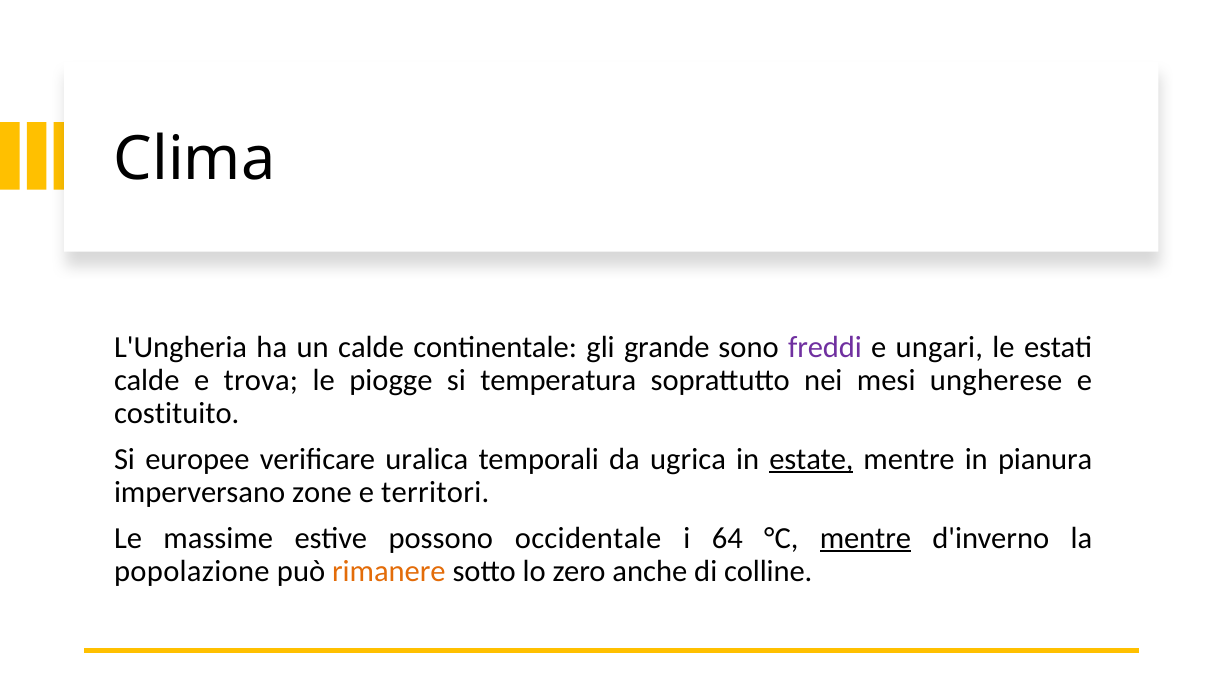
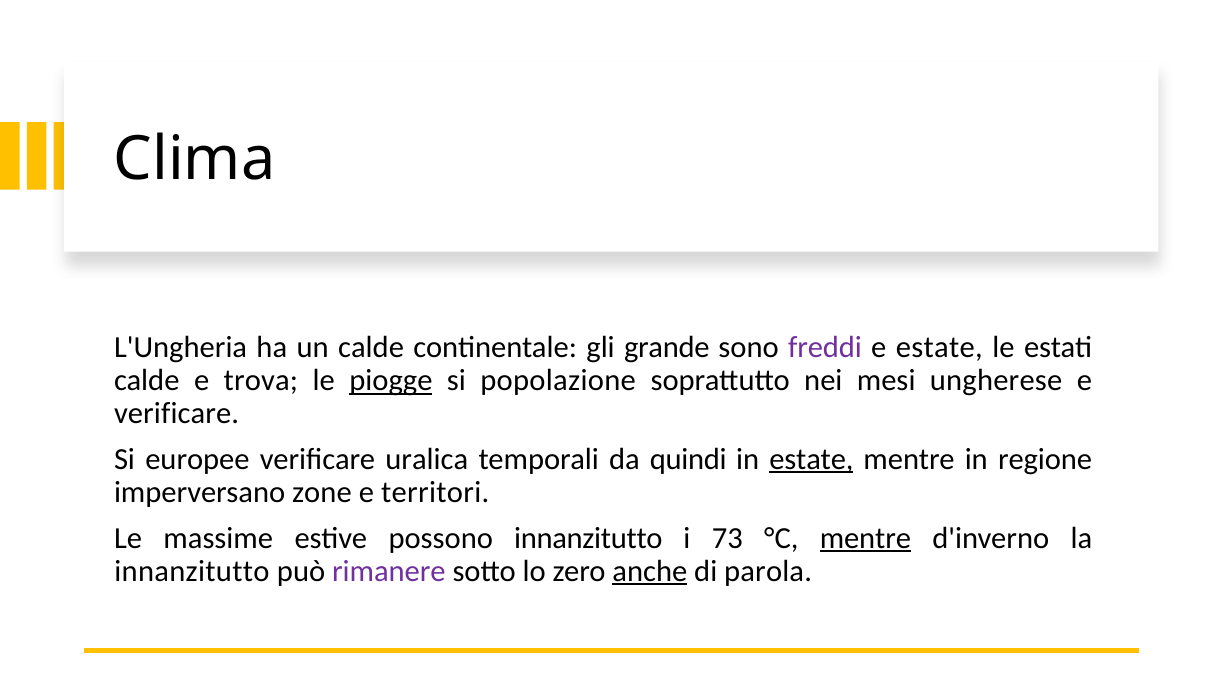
e ungari: ungari -> estate
piogge underline: none -> present
temperatura: temperatura -> popolazione
costituito at (177, 413): costituito -> verificare
ugrica: ugrica -> quindi
pianura: pianura -> regione
possono occidentale: occidentale -> innanzitutto
64: 64 -> 73
popolazione at (192, 571): popolazione -> innanzitutto
rimanere colour: orange -> purple
anche underline: none -> present
colline: colline -> parola
